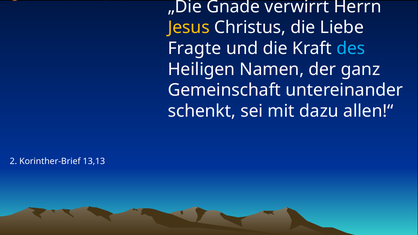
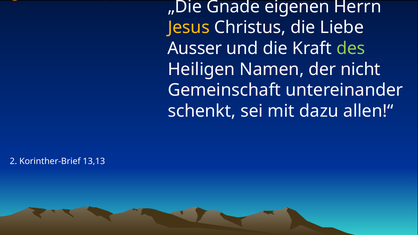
verwirrt: verwirrt -> eigenen
Fragte: Fragte -> Ausser
des colour: light blue -> light green
ganz: ganz -> nicht
